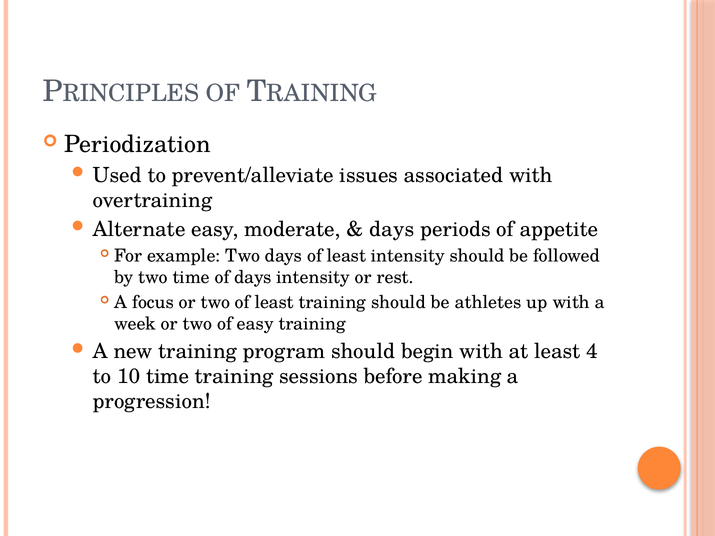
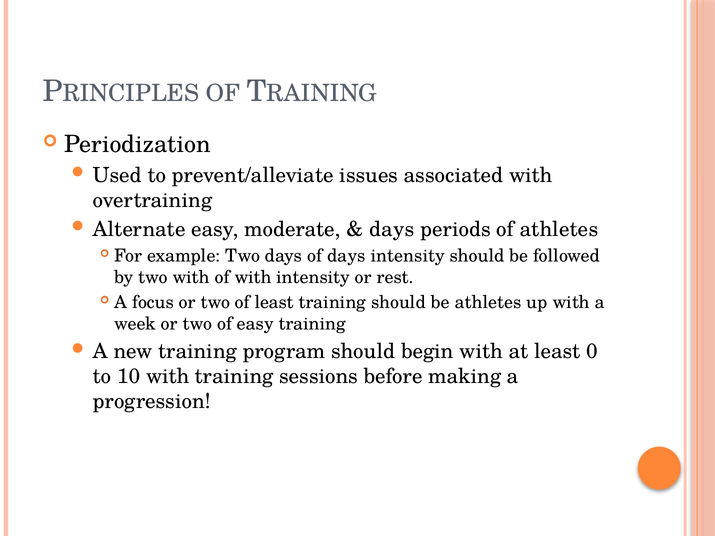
of appetite: appetite -> athletes
days of least: least -> days
two time: time -> with
of days: days -> with
4: 4 -> 0
10 time: time -> with
